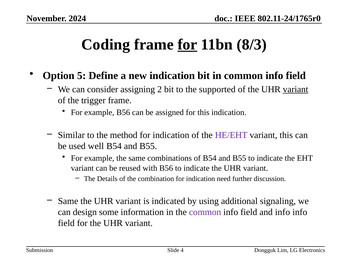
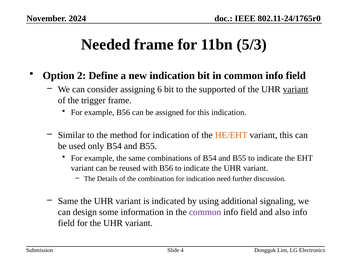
Coding: Coding -> Needed
for at (187, 45) underline: present -> none
8/3: 8/3 -> 5/3
5: 5 -> 2
2: 2 -> 6
HE/EHT colour: purple -> orange
well: well -> only
and info: info -> also
